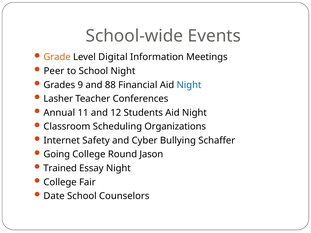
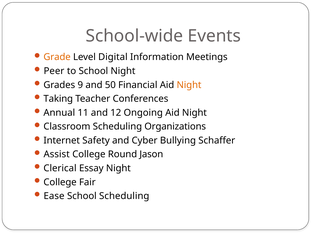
88: 88 -> 50
Night at (189, 85) colour: blue -> orange
Lasher: Lasher -> Taking
Students: Students -> Ongoing
Going: Going -> Assist
Trained: Trained -> Clerical
Date: Date -> Ease
School Counselors: Counselors -> Scheduling
